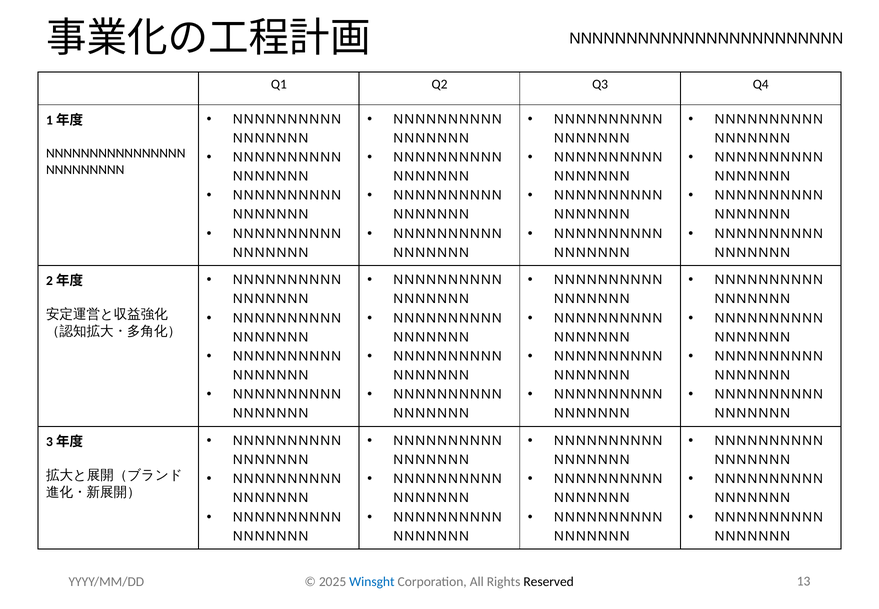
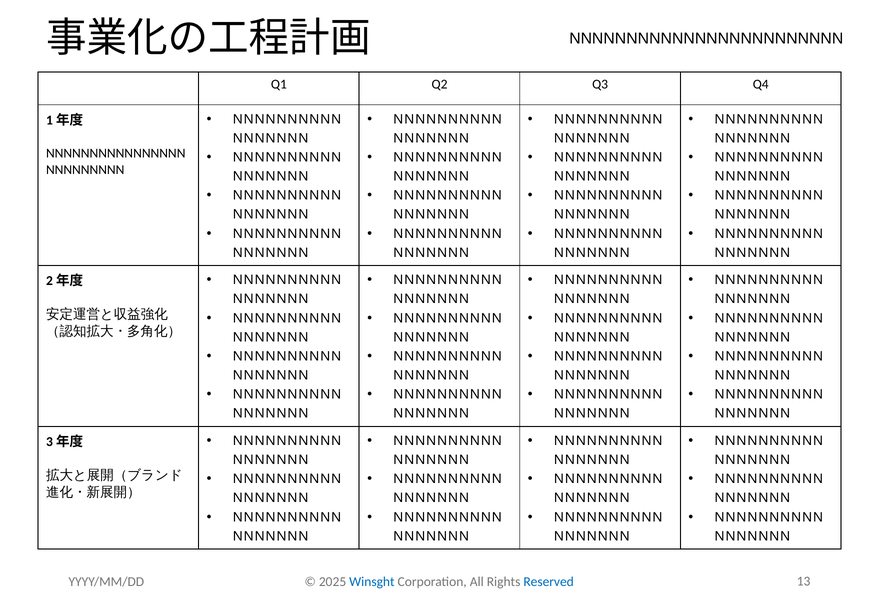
Reserved colour: black -> blue
